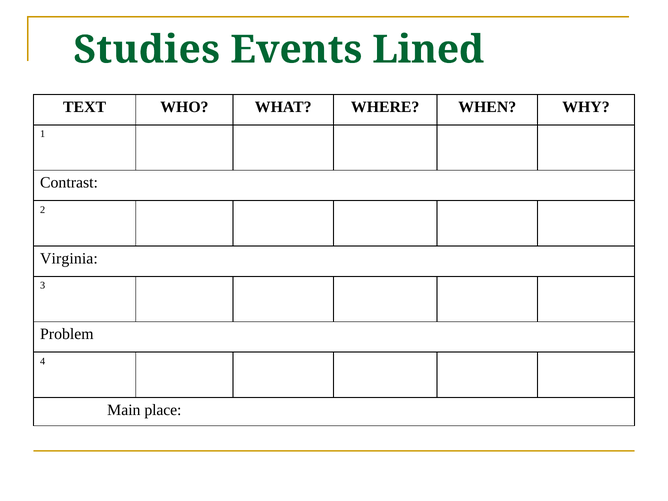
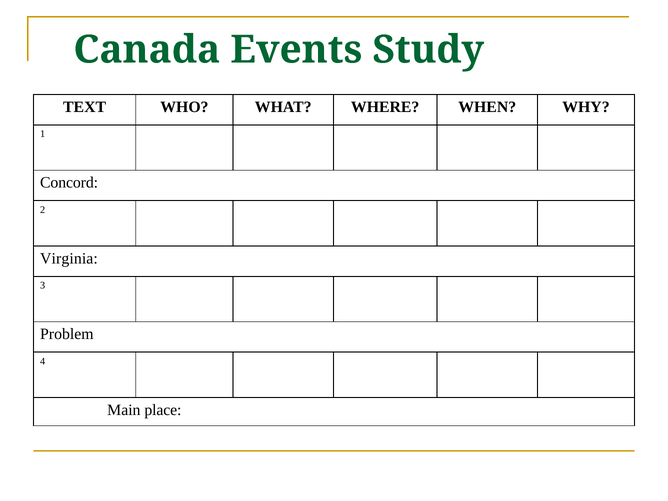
Studies: Studies -> Canada
Lined: Lined -> Study
Contrast: Contrast -> Concord
